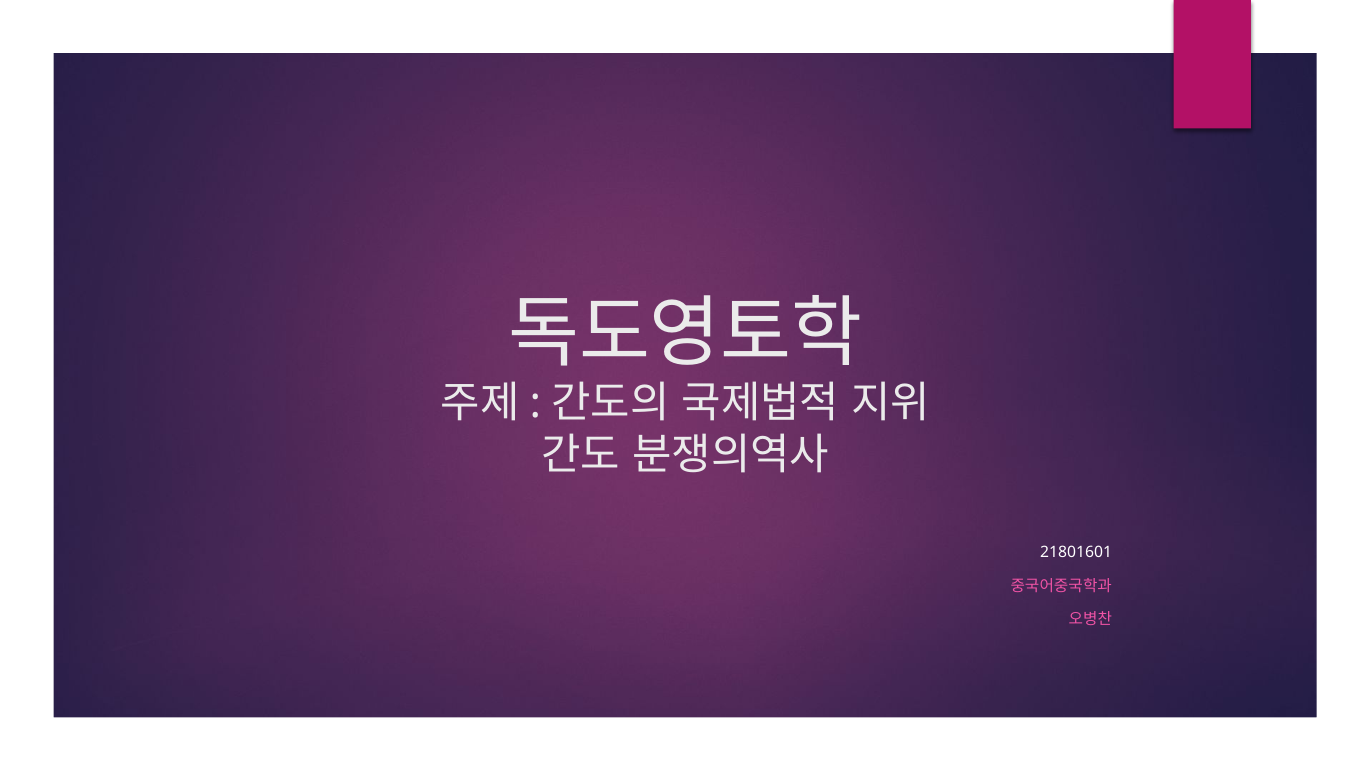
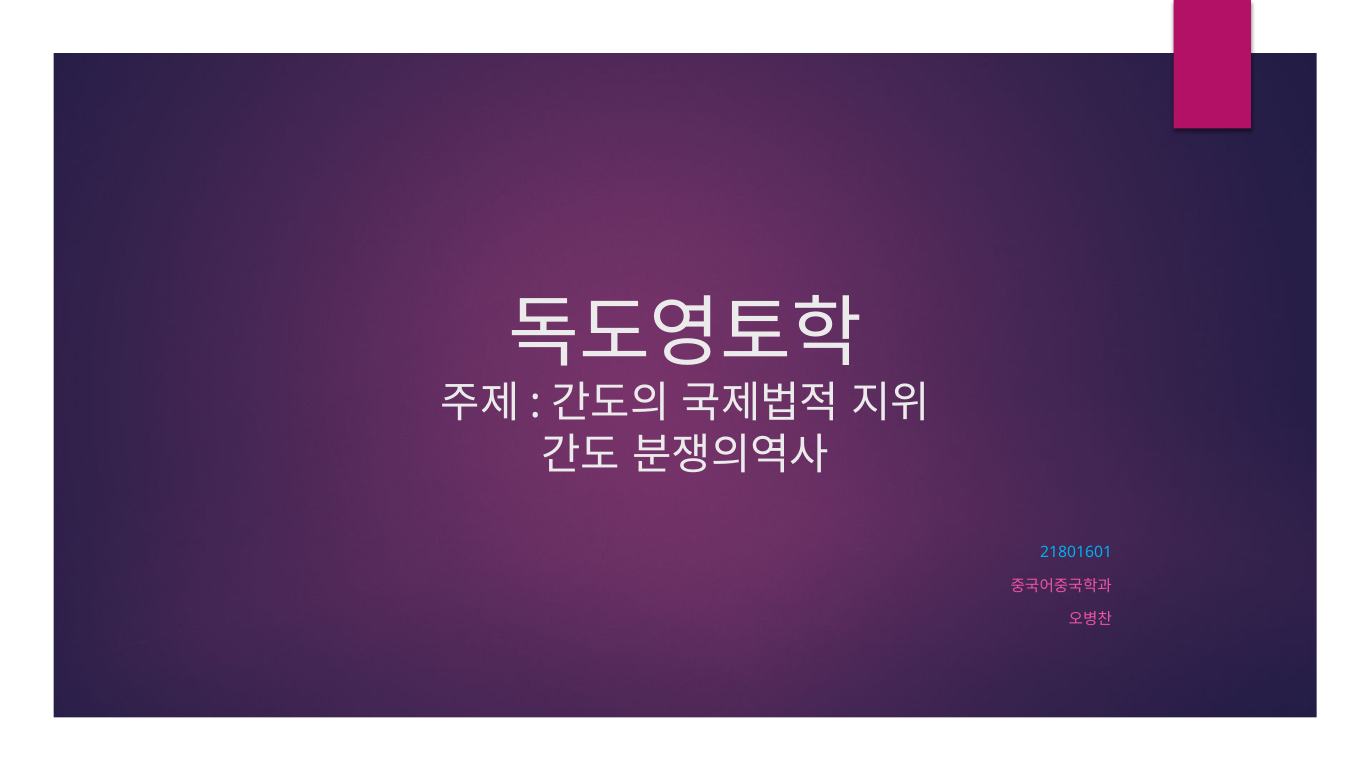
21801601 colour: white -> light blue
